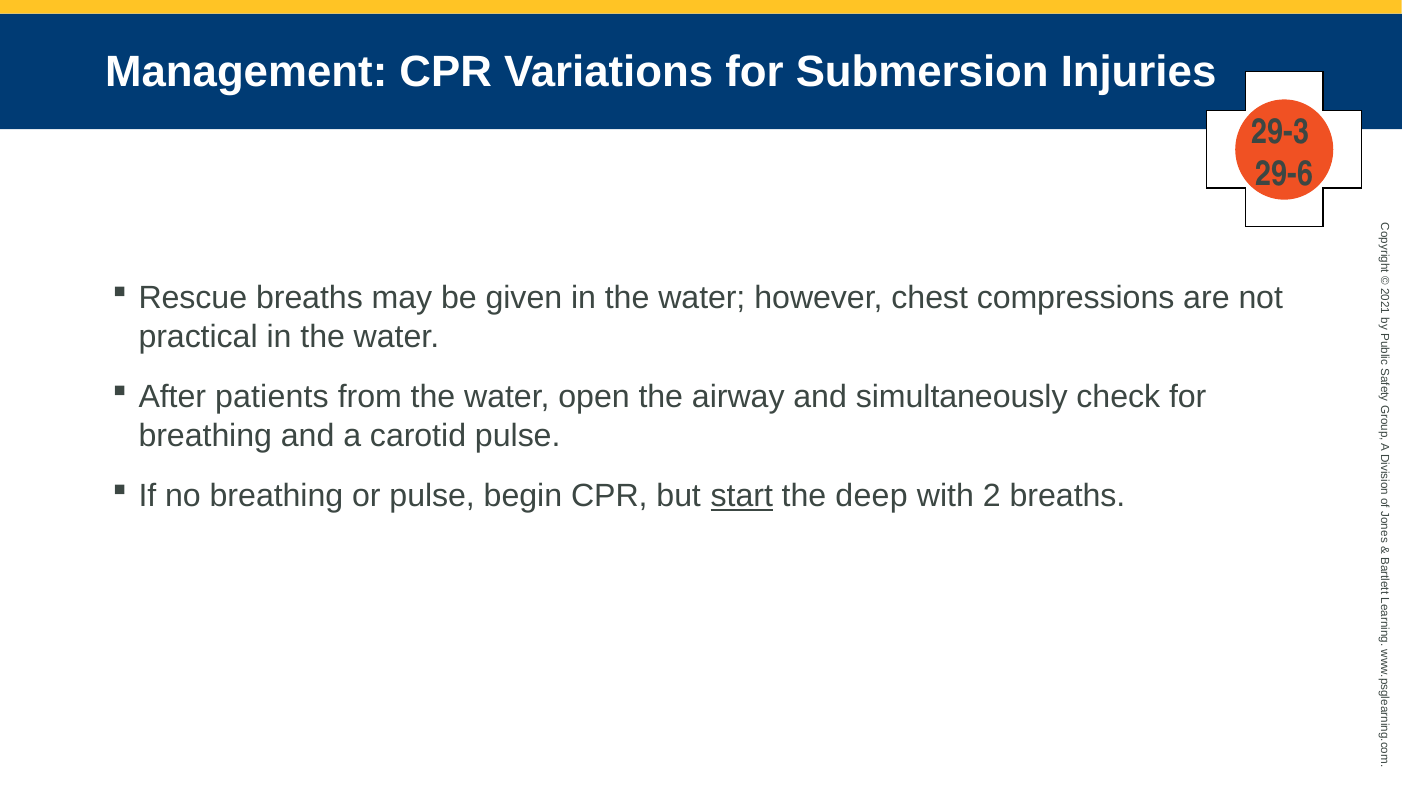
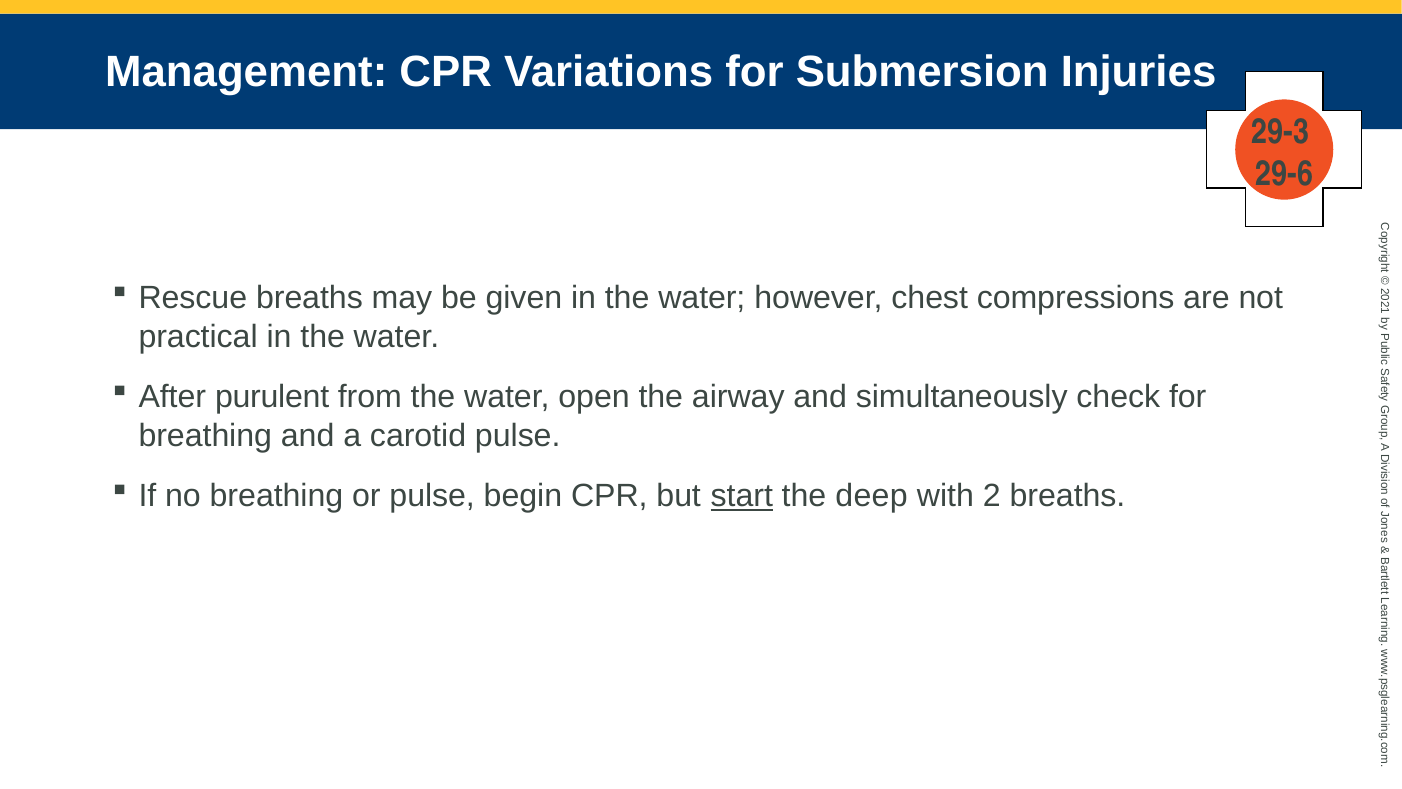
patients: patients -> purulent
